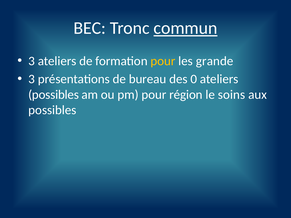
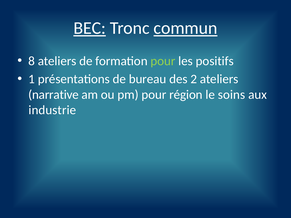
BEC underline: none -> present
3 at (32, 61): 3 -> 8
pour at (163, 61) colour: yellow -> light green
grande: grande -> positifs
3 at (32, 79): 3 -> 1
0: 0 -> 2
possibles at (54, 95): possibles -> narrative
possibles at (52, 110): possibles -> industrie
